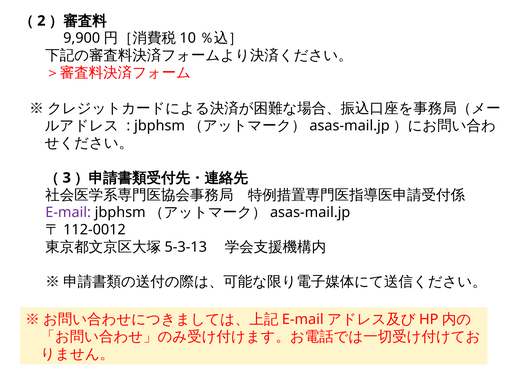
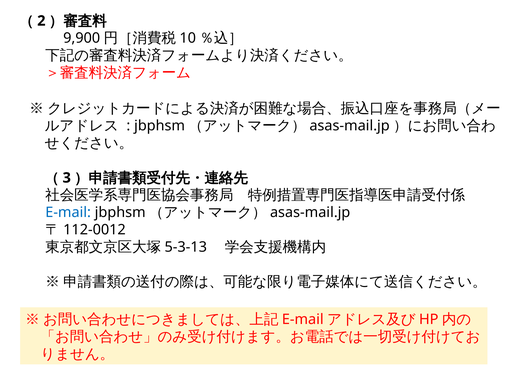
E-mail colour: purple -> blue
